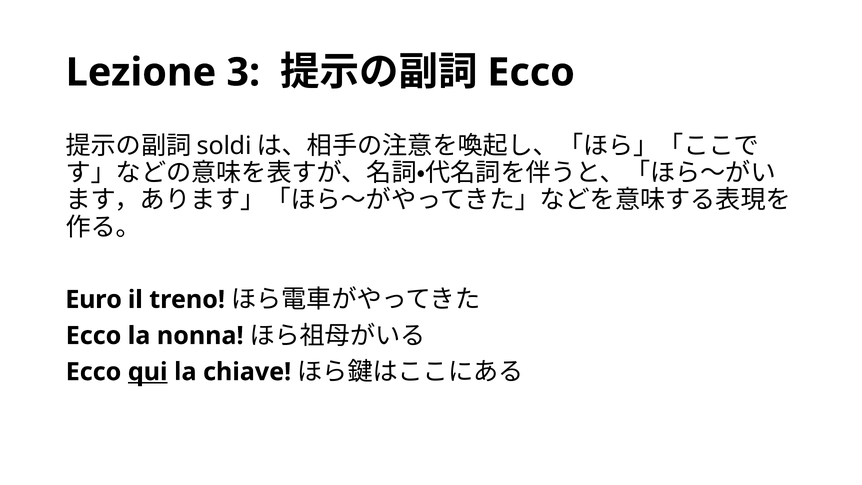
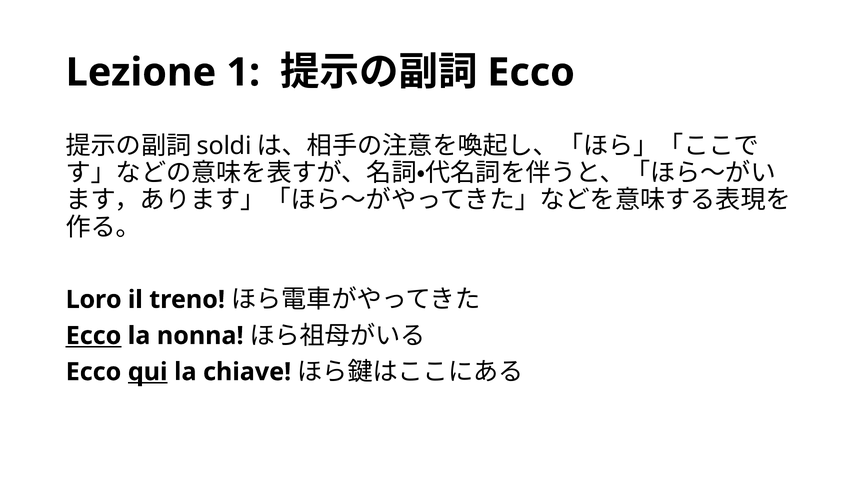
3: 3 -> 1
Euro: Euro -> Loro
Ecco at (94, 336) underline: none -> present
